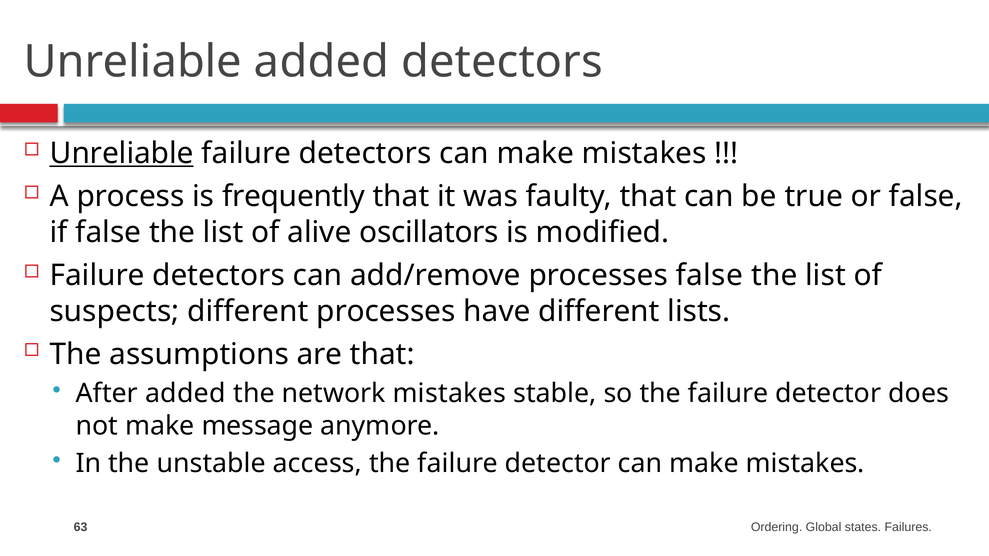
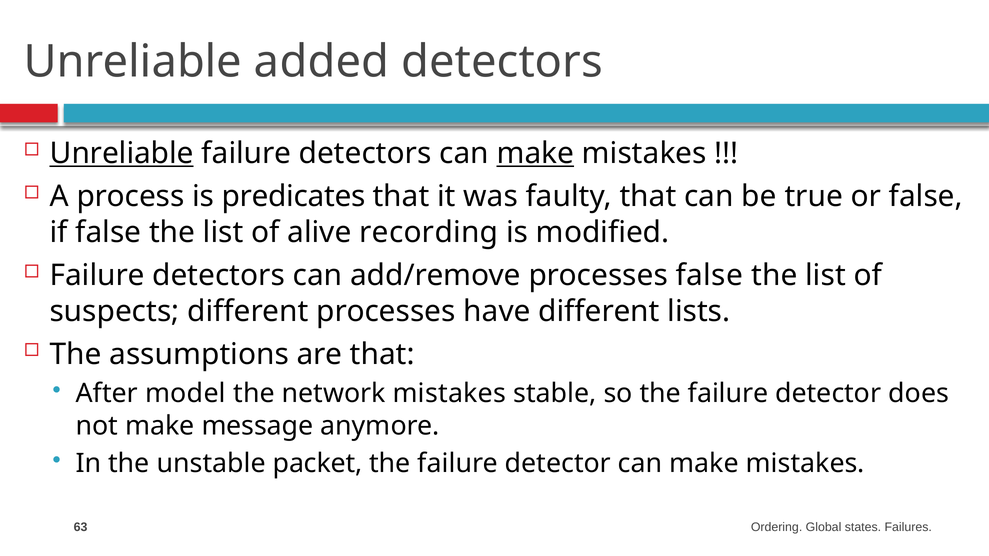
make at (535, 153) underline: none -> present
frequently: frequently -> predicates
oscillators: oscillators -> recording
After added: added -> model
access: access -> packet
